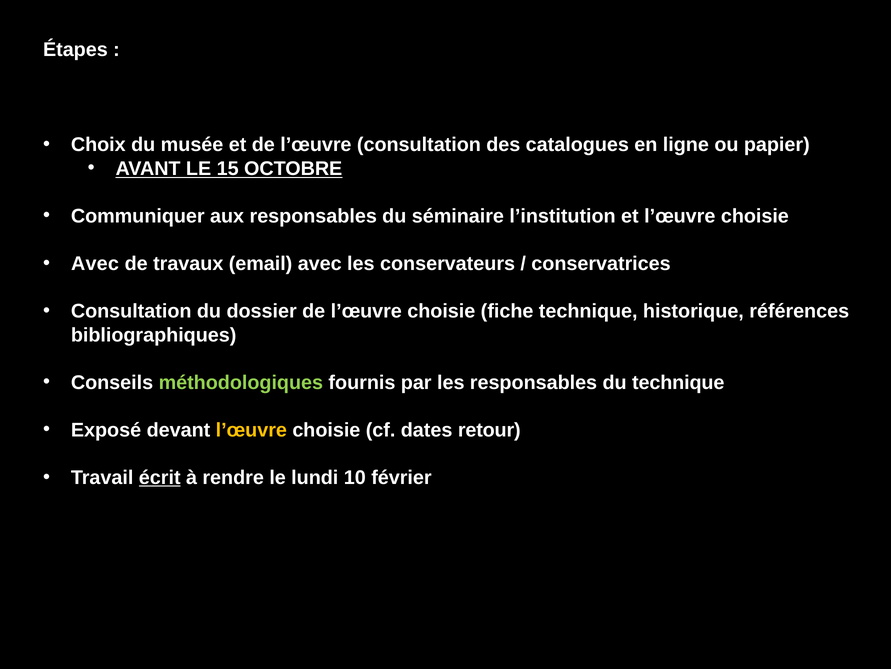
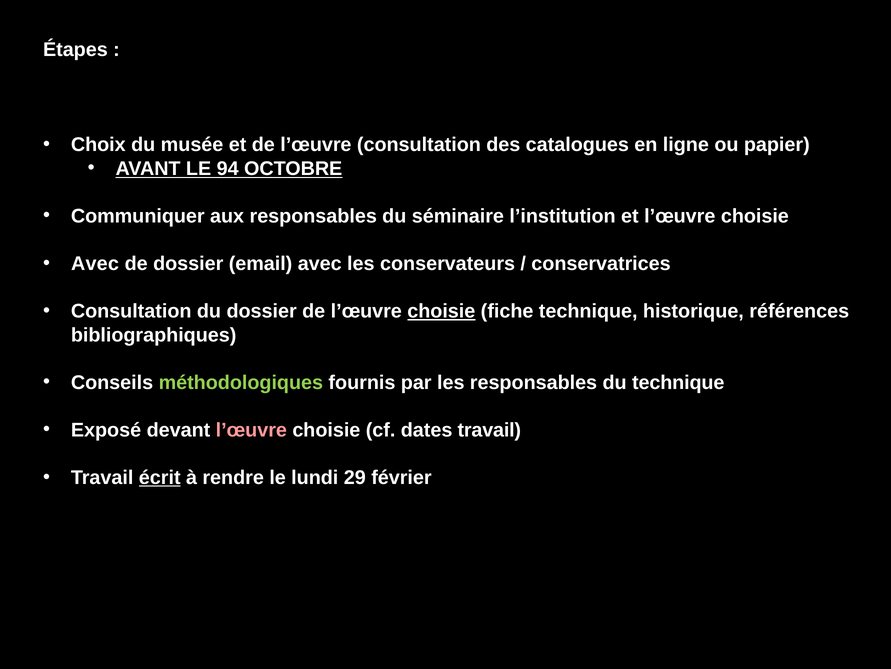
15: 15 -> 94
de travaux: travaux -> dossier
choisie at (441, 311) underline: none -> present
l’œuvre at (251, 430) colour: yellow -> pink
dates retour: retour -> travail
10: 10 -> 29
